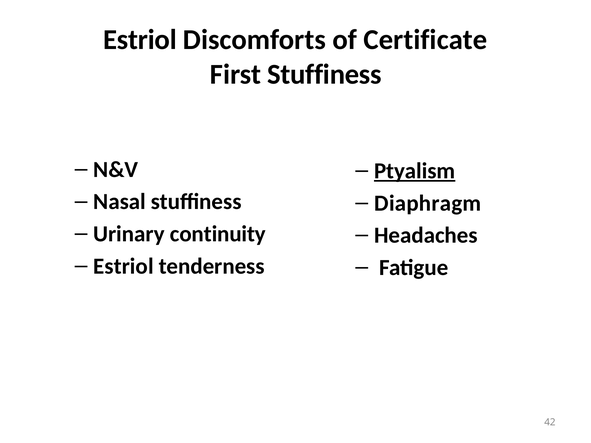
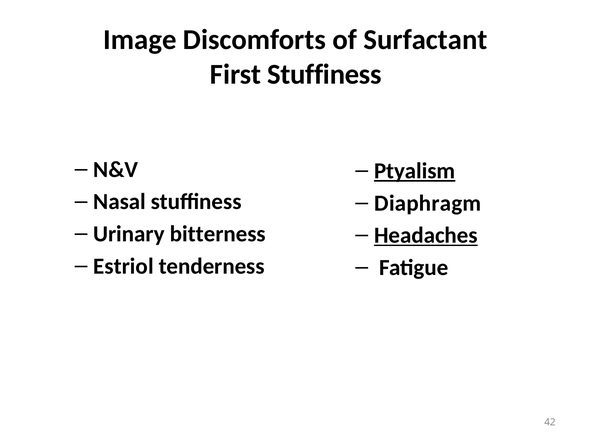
Estriol at (140, 40): Estriol -> Image
Certificate: Certificate -> Surfactant
continuity: continuity -> bitterness
Headaches underline: none -> present
